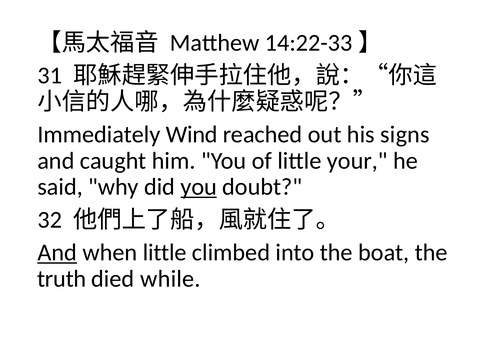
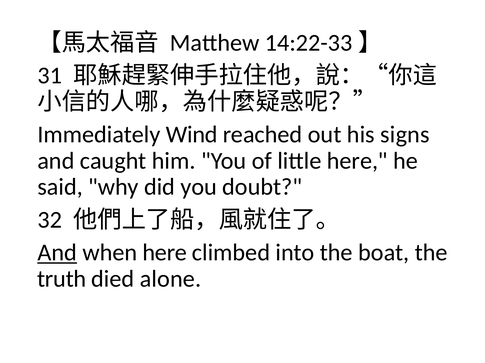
little your: your -> here
you at (199, 187) underline: present -> none
when little: little -> here
while: while -> alone
